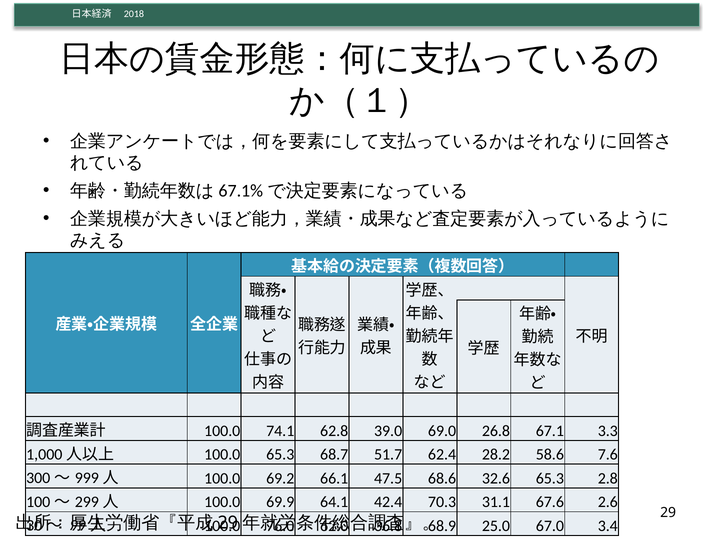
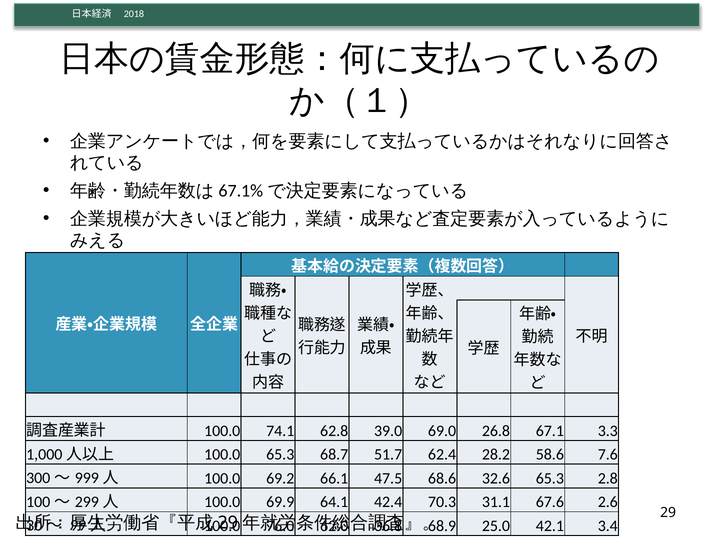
67.0: 67.0 -> 42.1
